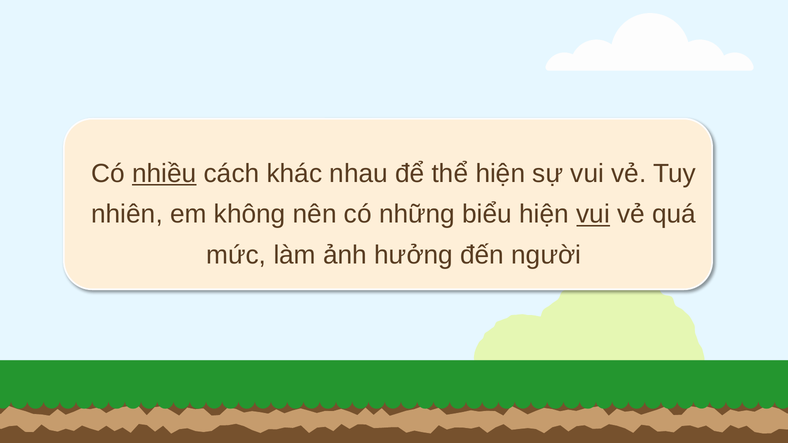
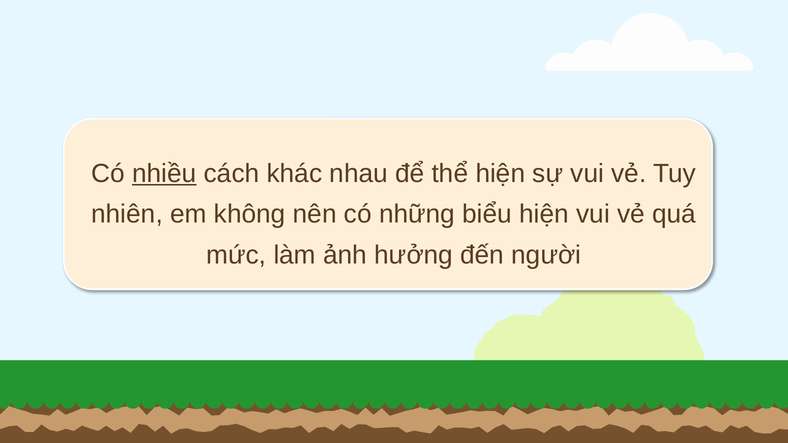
vui at (593, 214) underline: present -> none
